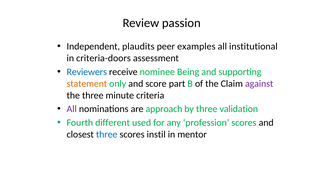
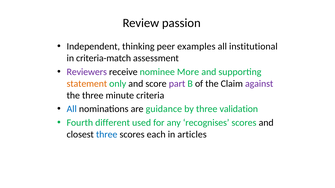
plaudits: plaudits -> thinking
criteria-doors: criteria-doors -> criteria-match
Reviewers colour: blue -> purple
Being: Being -> More
part colour: black -> purple
All at (72, 109) colour: purple -> blue
approach: approach -> guidance
profession: profession -> recognises
instil: instil -> each
mentor: mentor -> articles
